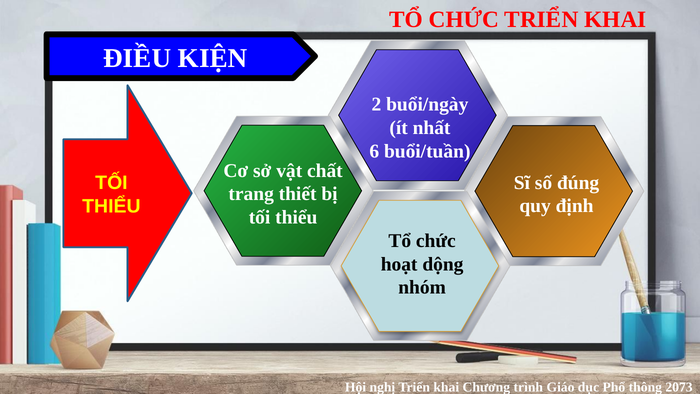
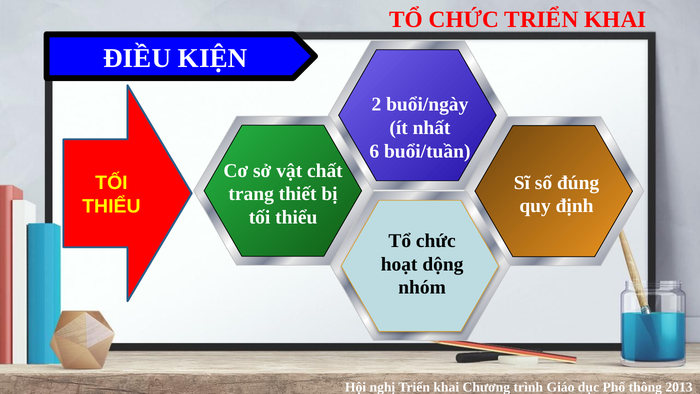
2073: 2073 -> 2013
